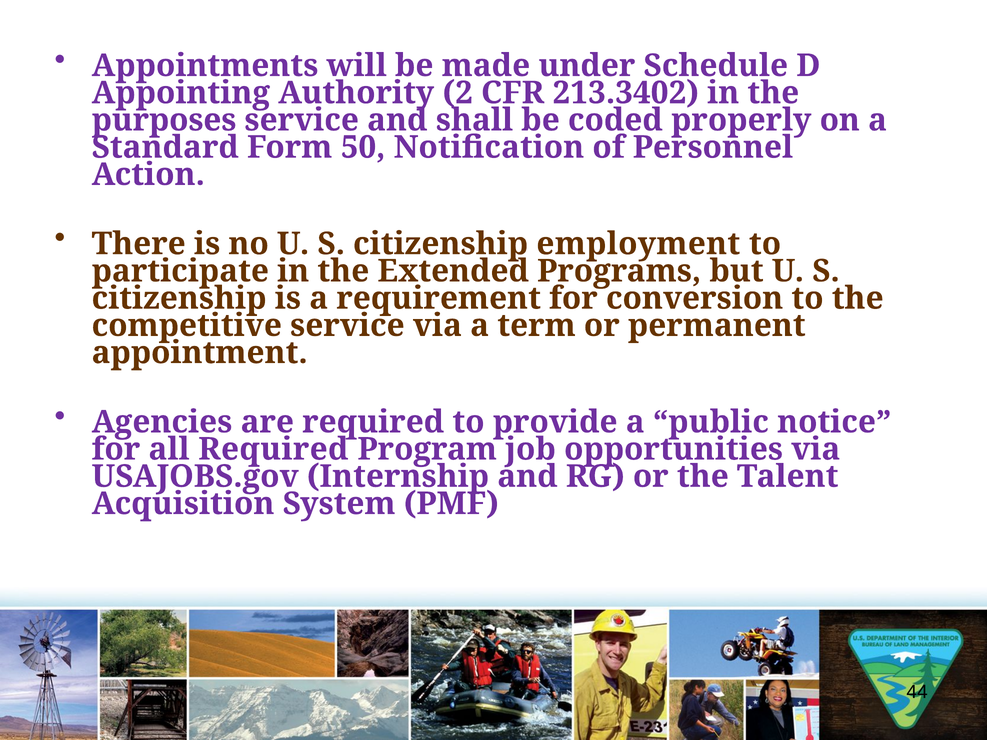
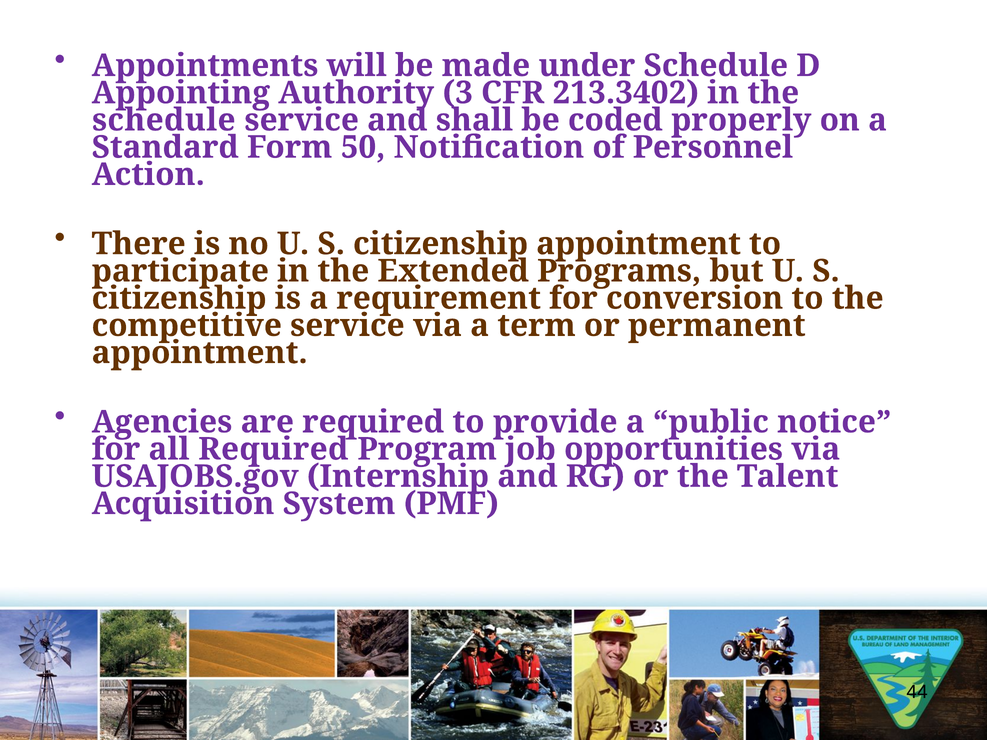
2: 2 -> 3
purposes at (164, 120): purposes -> schedule
citizenship employment: employment -> appointment
